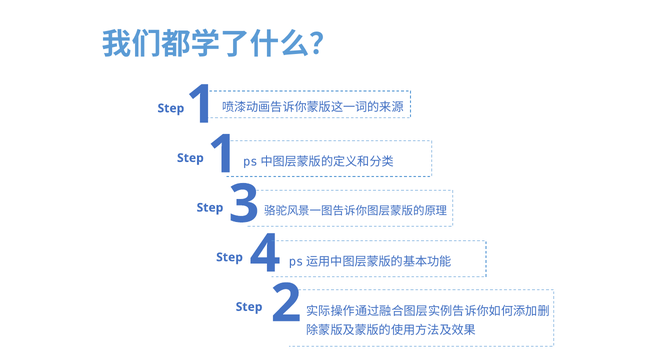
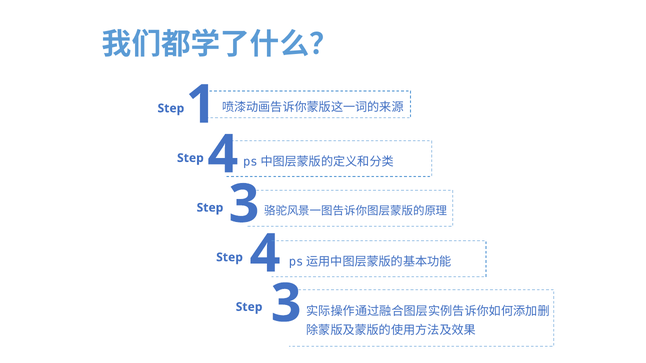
1 at (223, 155): 1 -> 4
2 at (286, 304): 2 -> 3
